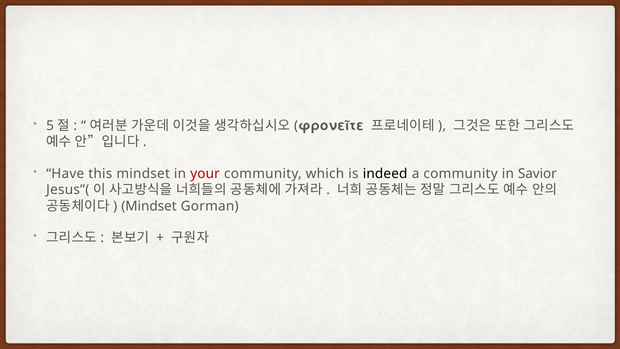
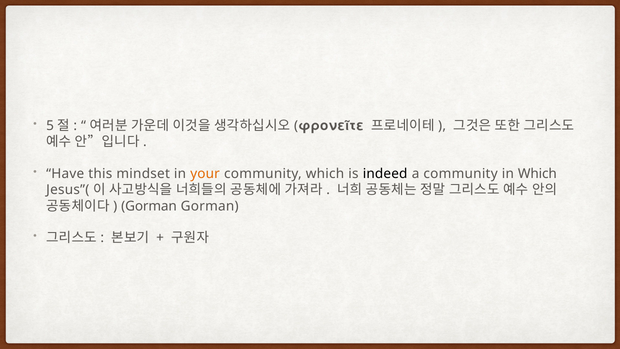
your colour: red -> orange
in Savior: Savior -> Which
Mindset at (149, 206): Mindset -> Gorman
